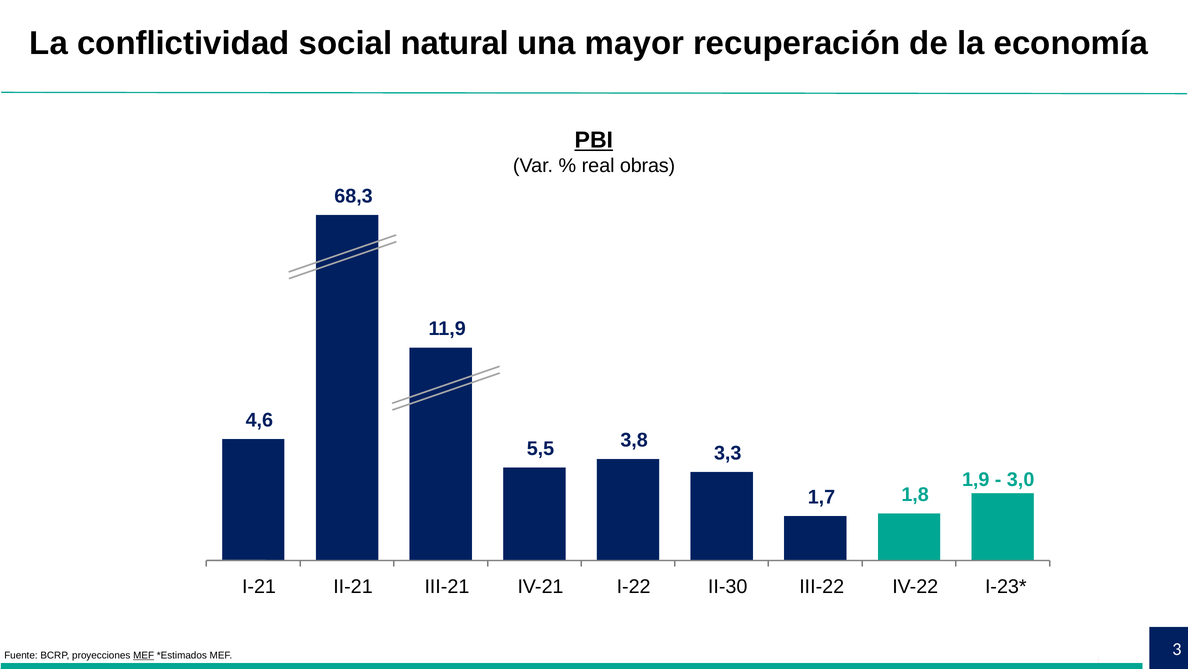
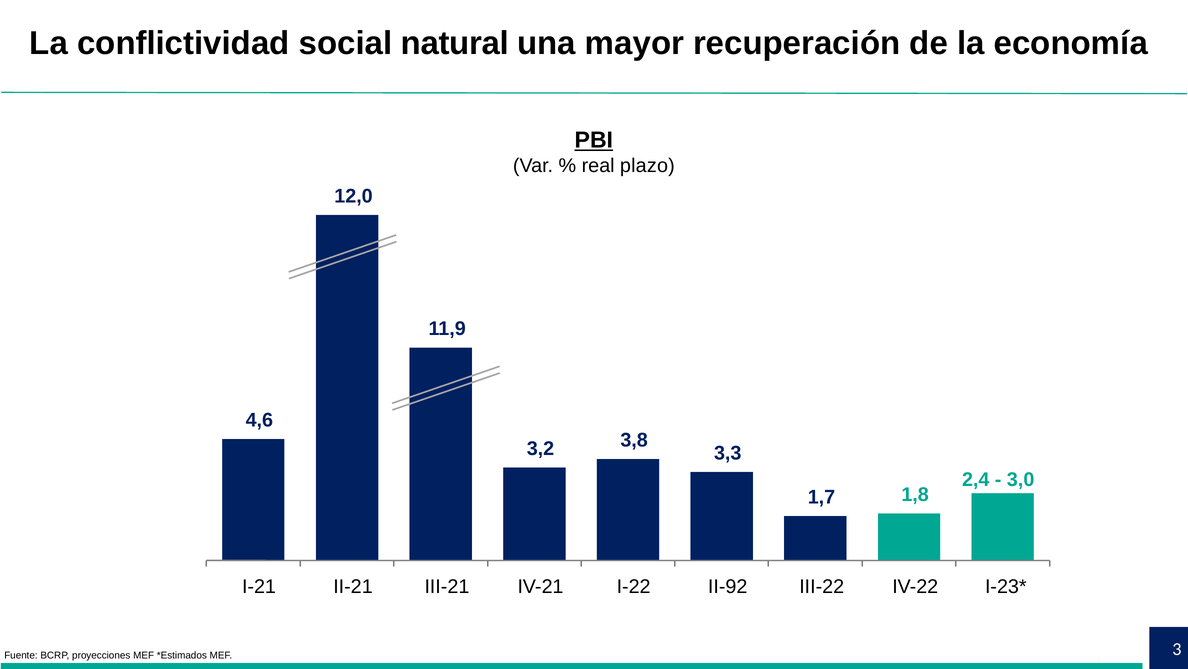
obras: obras -> plazo
68,3: 68,3 -> 12,0
5,5: 5,5 -> 3,2
1,9: 1,9 -> 2,4
II-30: II-30 -> II-92
MEF at (144, 655) underline: present -> none
